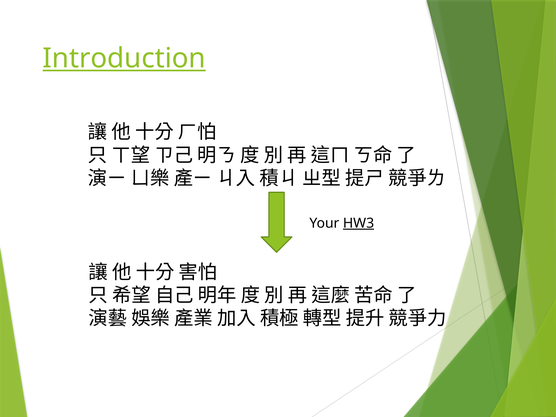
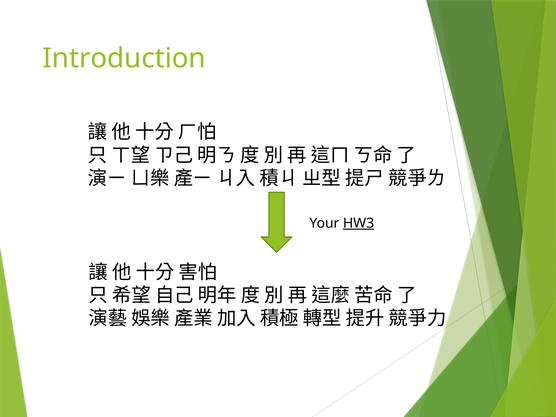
Introduction underline: present -> none
